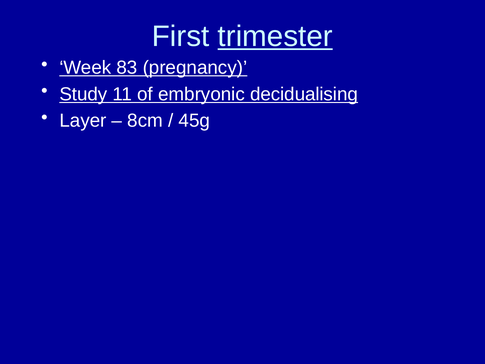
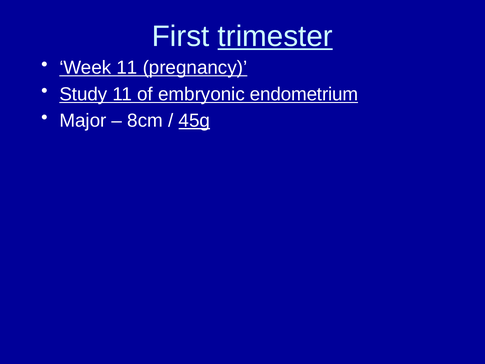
Week 83: 83 -> 11
decidualising: decidualising -> endometrium
Layer: Layer -> Major
45g underline: none -> present
